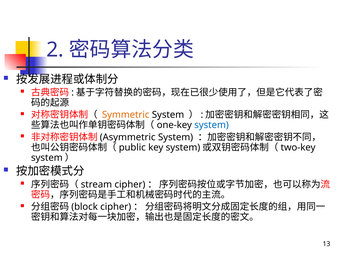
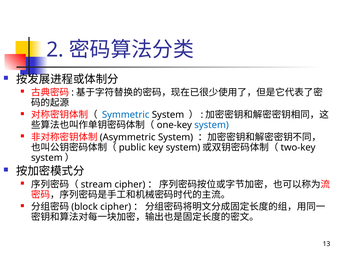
Symmetric colour: orange -> blue
